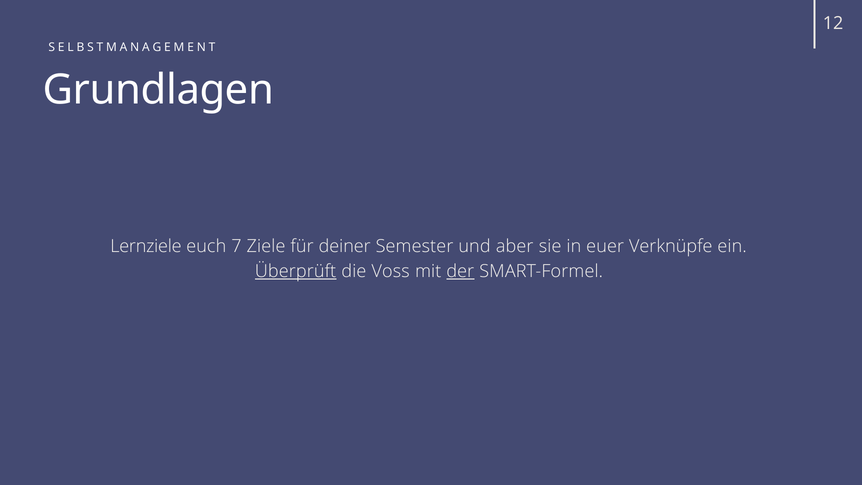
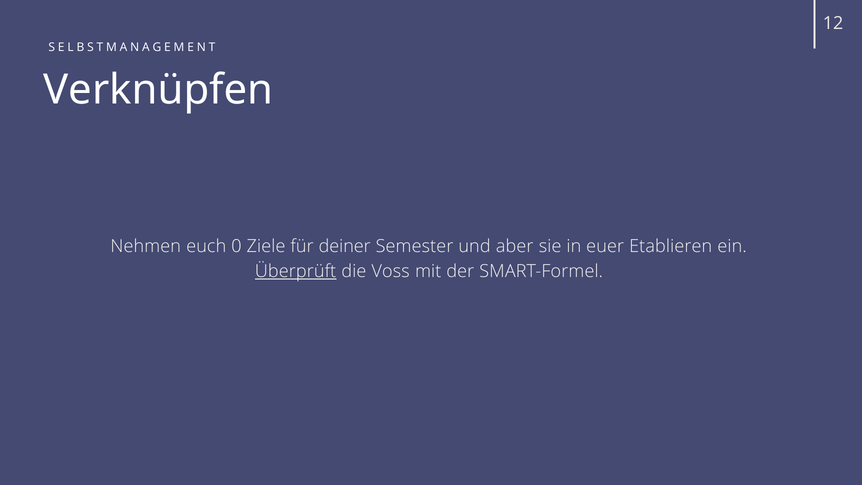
Grundlagen: Grundlagen -> Verknüpfen
Lernziele: Lernziele -> Nehmen
7: 7 -> 0
Verknüpfe: Verknüpfe -> Etablieren
der underline: present -> none
